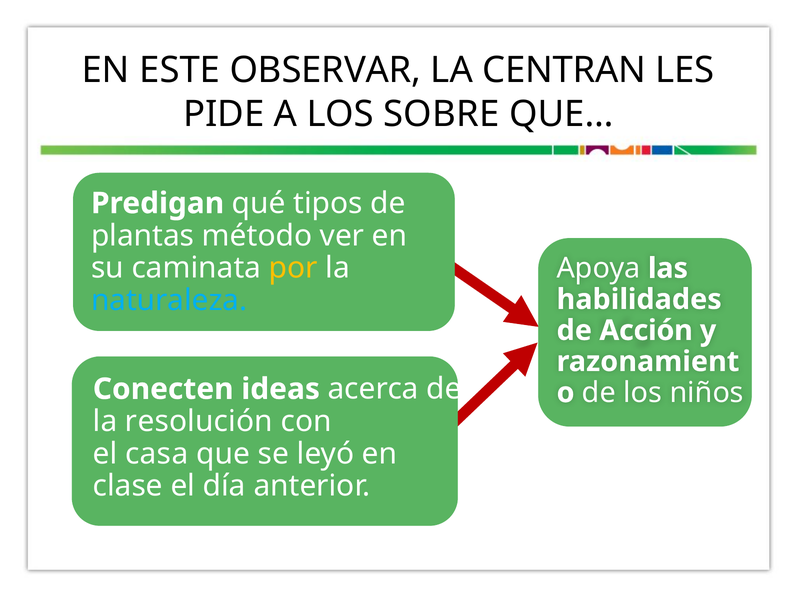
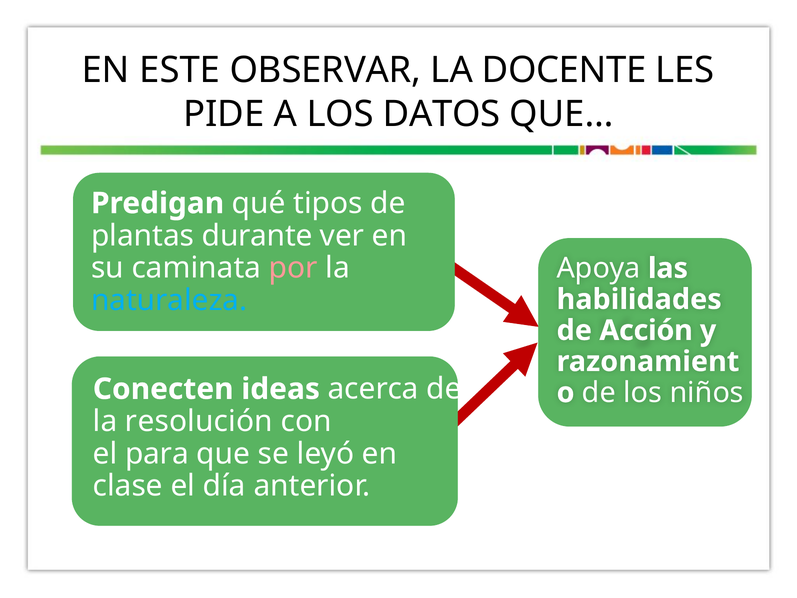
CENTRAN: CENTRAN -> DOCENTE
SOBRE: SOBRE -> DATOS
método: método -> durante
por colour: yellow -> pink
casa: casa -> para
